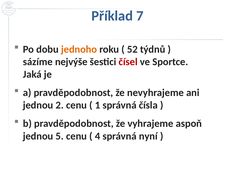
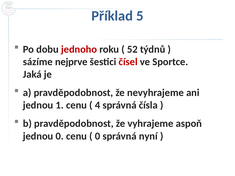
7: 7 -> 5
jednoho colour: orange -> red
nejvýše: nejvýše -> nejprve
2: 2 -> 1
1: 1 -> 4
jednou 5: 5 -> 0
4 at (98, 136): 4 -> 0
